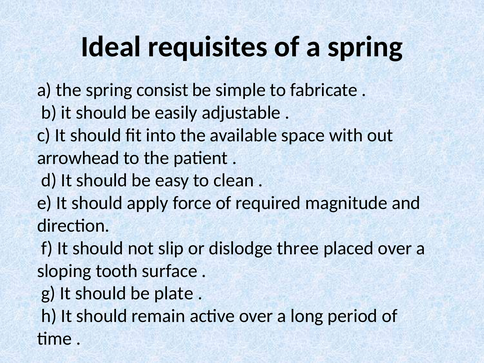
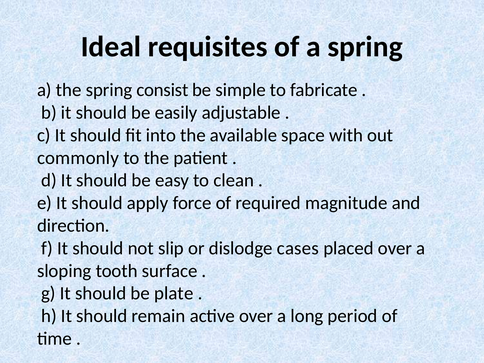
arrowhead: arrowhead -> commonly
three: three -> cases
